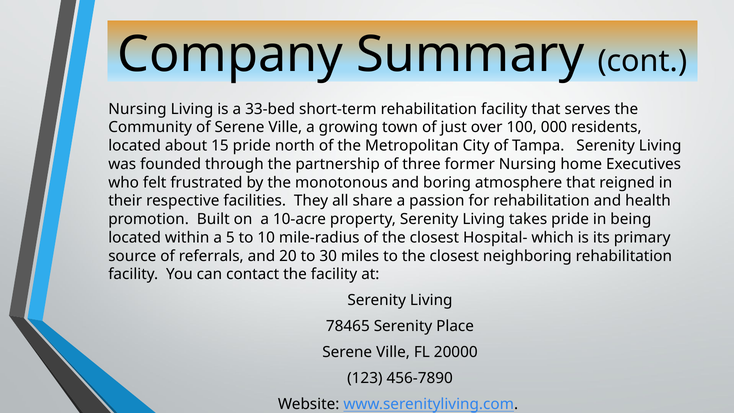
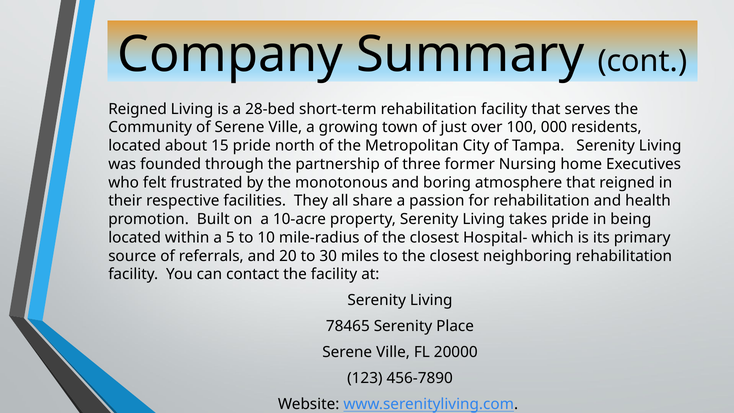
Nursing at (137, 109): Nursing -> Reigned
33-bed: 33-bed -> 28-bed
